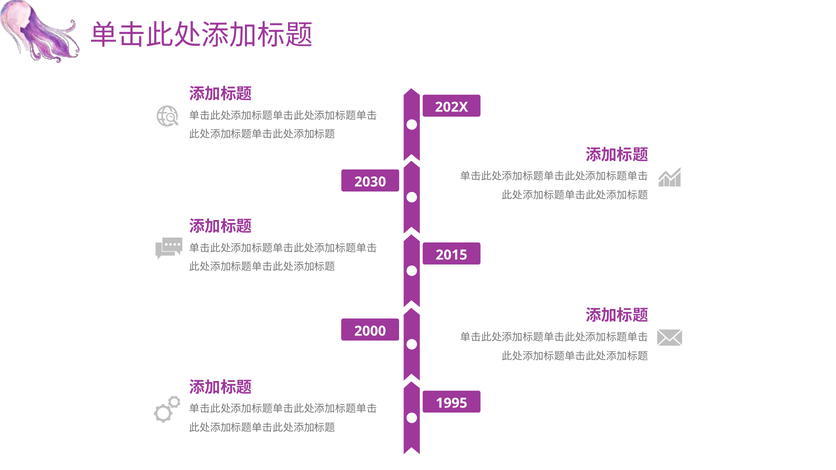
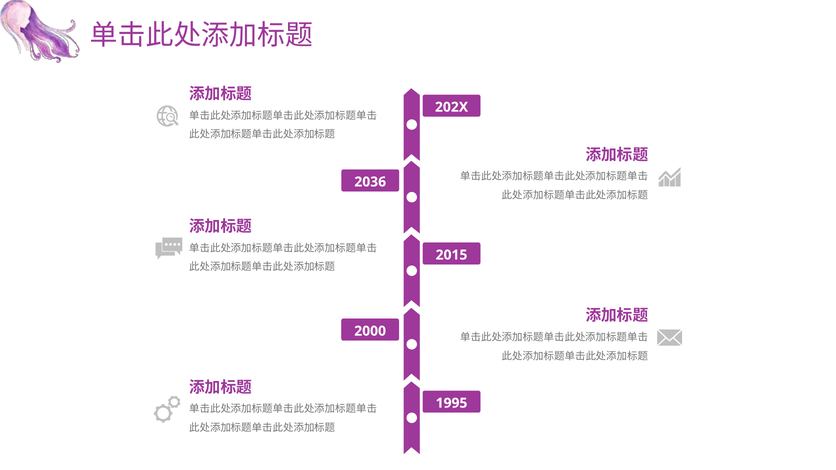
2030: 2030 -> 2036
